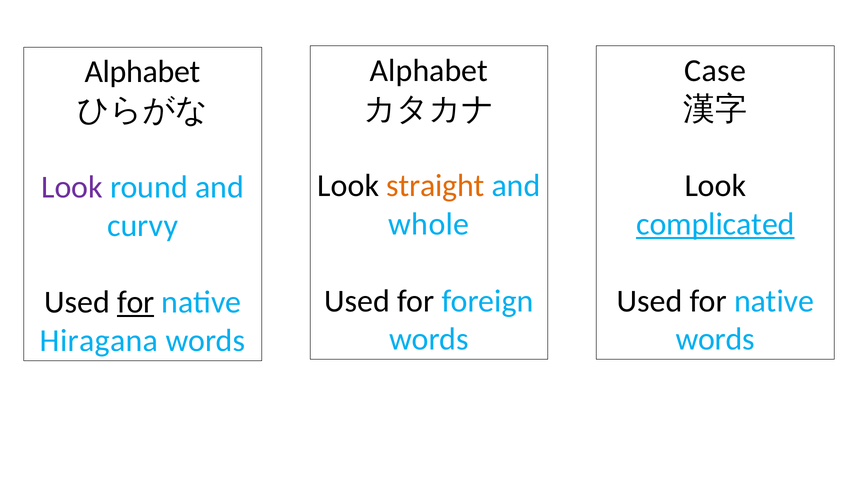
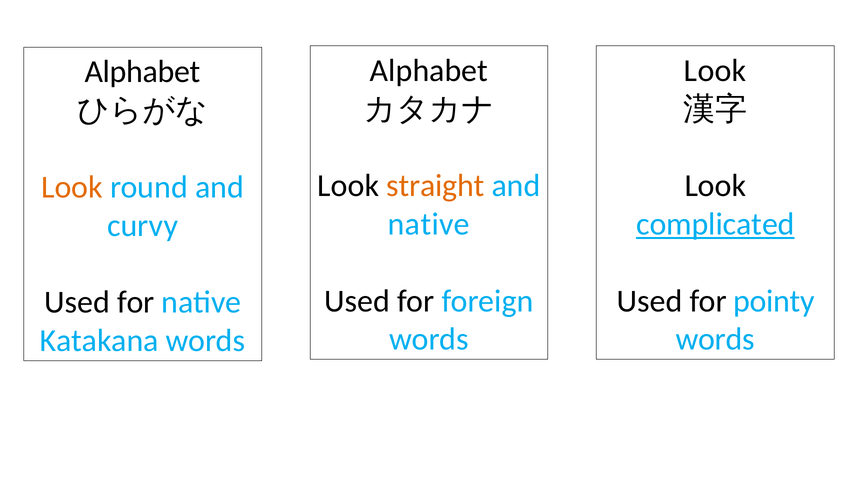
Case at (715, 71): Case -> Look
Look at (72, 187) colour: purple -> orange
whole at (429, 224): whole -> native
native at (774, 301): native -> pointy
for at (136, 302) underline: present -> none
Hiragana: Hiragana -> Katakana
